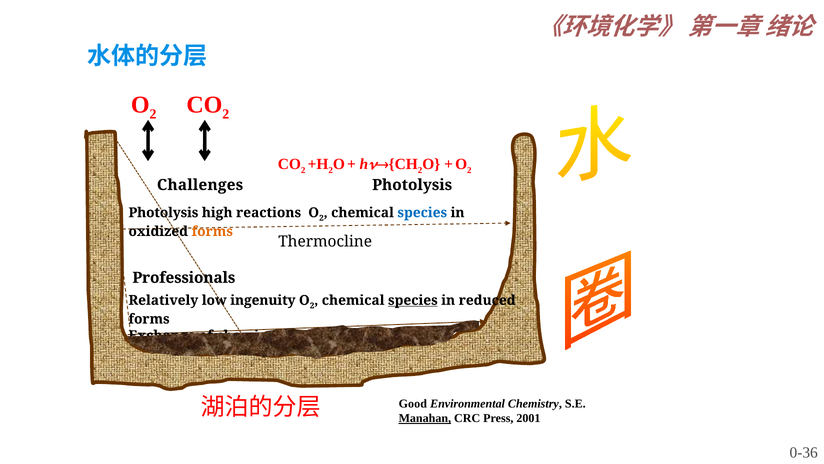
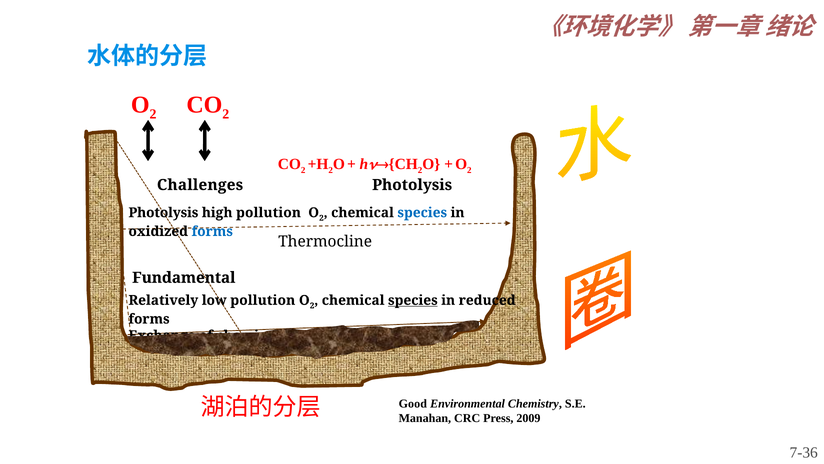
high reactions: reactions -> pollution
forms at (212, 231) colour: orange -> blue
Professionals: Professionals -> Fundamental
low ingenuity: ingenuity -> pollution
Manahan underline: present -> none
2001: 2001 -> 2009
0-36: 0-36 -> 7-36
